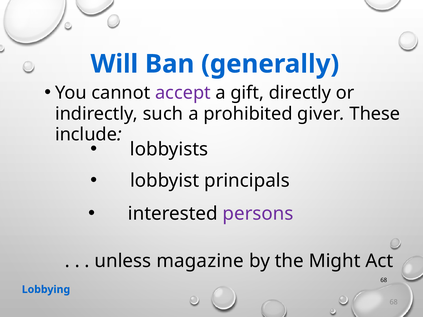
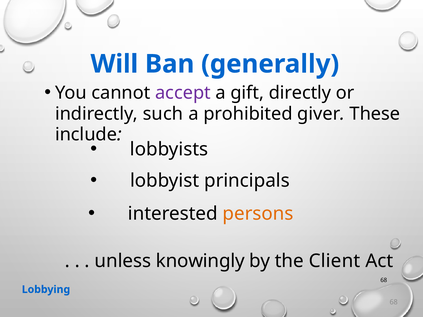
persons colour: purple -> orange
magazine: magazine -> knowingly
Might: Might -> Client
